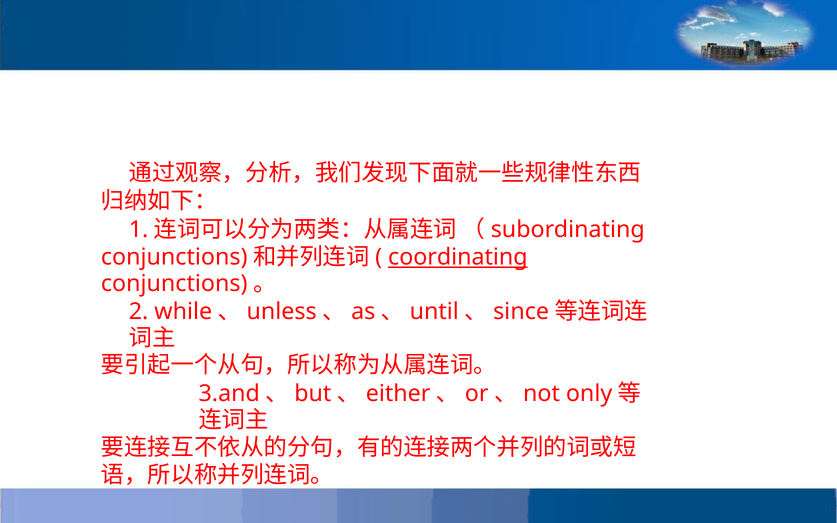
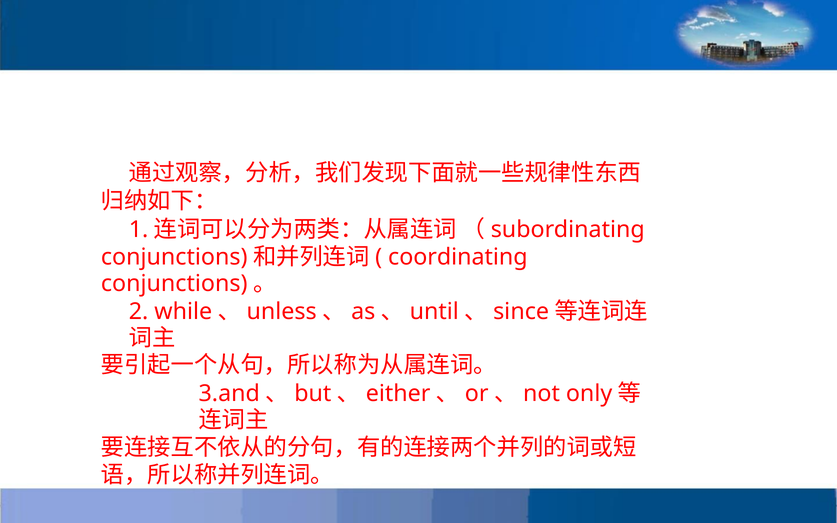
coordinating underline: present -> none
